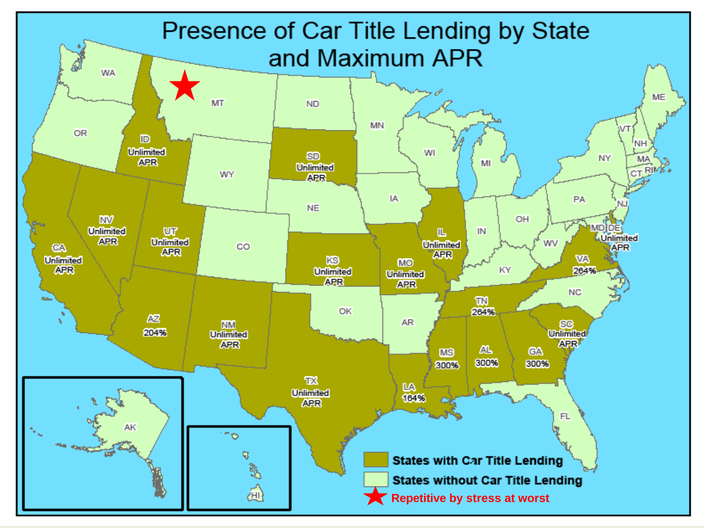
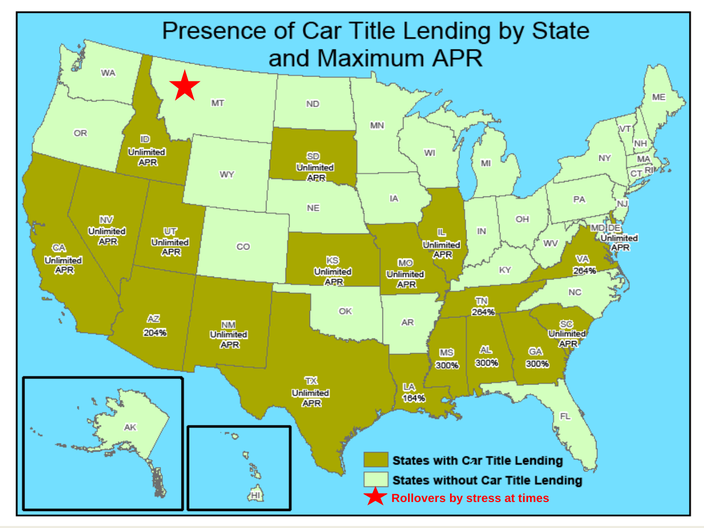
Repetitive: Repetitive -> Rollovers
worst: worst -> times
